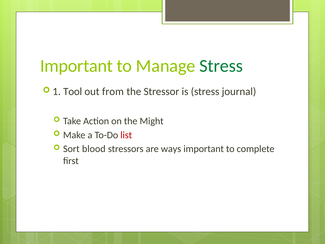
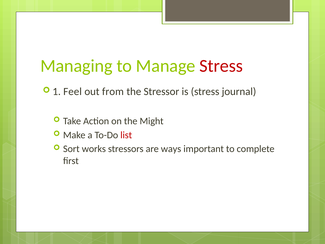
Important at (76, 66): Important -> Managing
Stress at (221, 66) colour: green -> red
Tool: Tool -> Feel
blood: blood -> works
